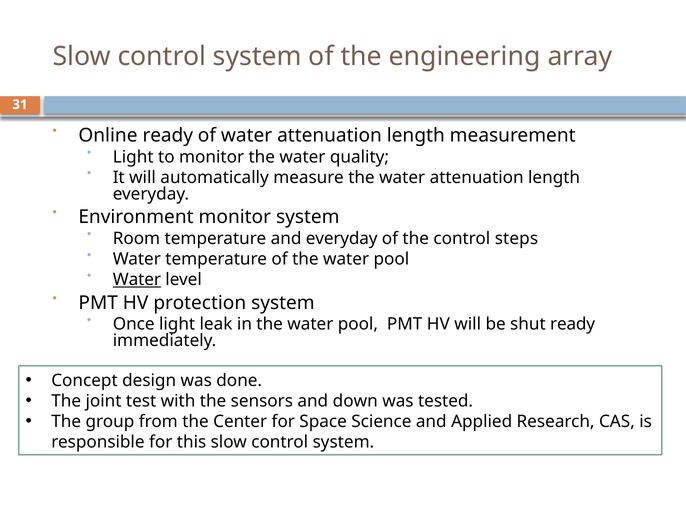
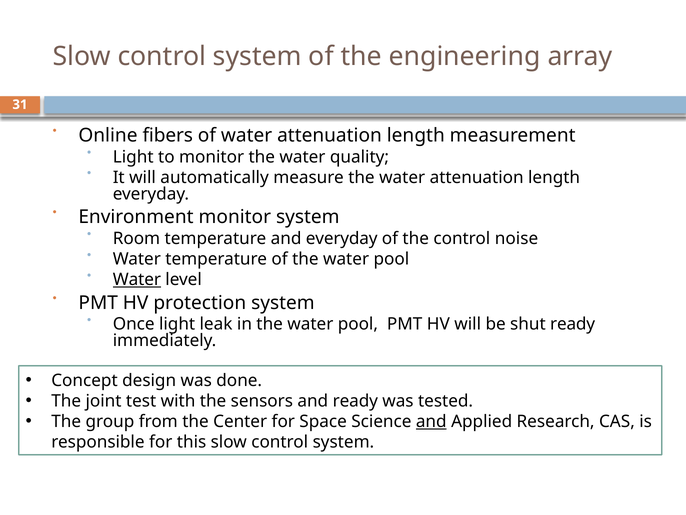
Online ready: ready -> fibers
steps: steps -> noise
and down: down -> ready
and at (431, 421) underline: none -> present
